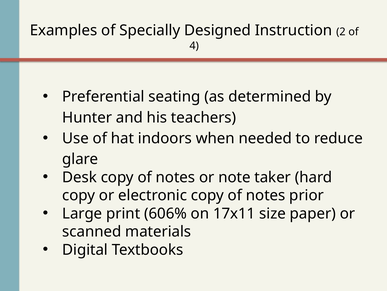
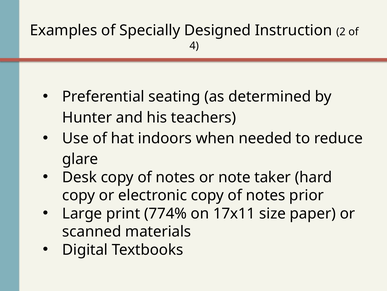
606%: 606% -> 774%
